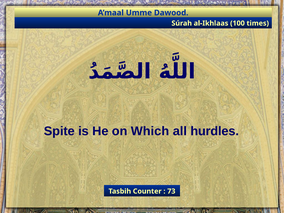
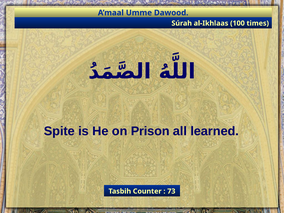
Which: Which -> Prison
hurdles: hurdles -> learned
